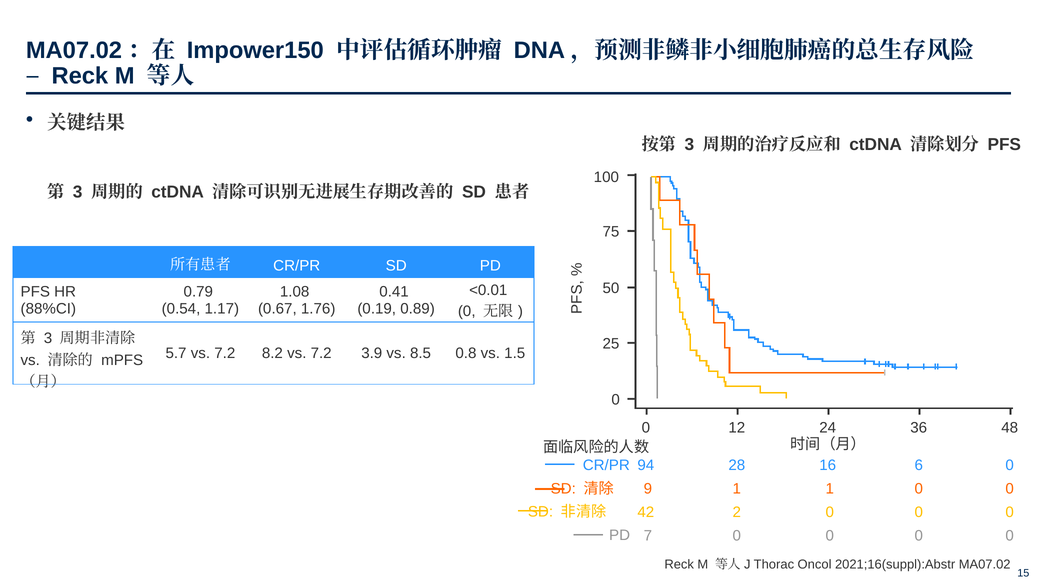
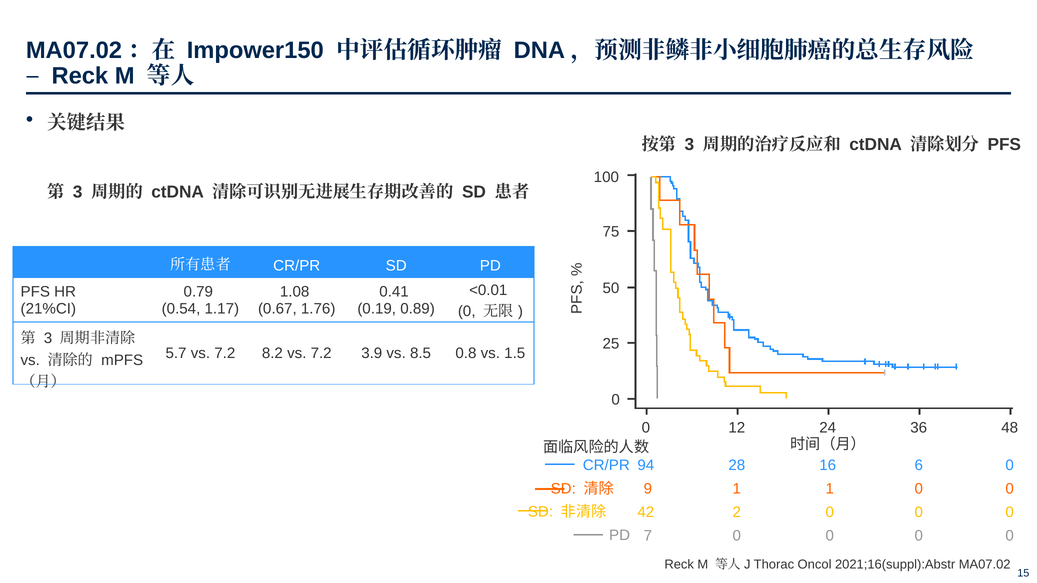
88%CI: 88%CI -> 21%CI
